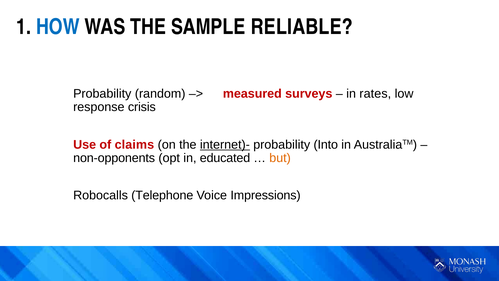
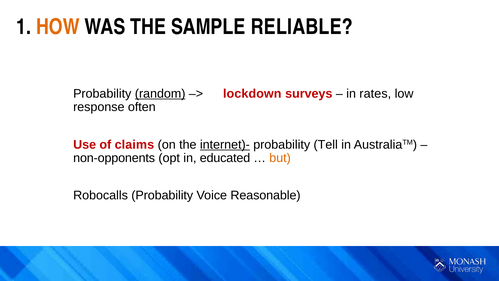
HOW colour: blue -> orange
random underline: none -> present
measured: measured -> lockdown
crisis: crisis -> often
Into: Into -> Tell
Robocalls Telephone: Telephone -> Probability
Impressions: Impressions -> Reasonable
